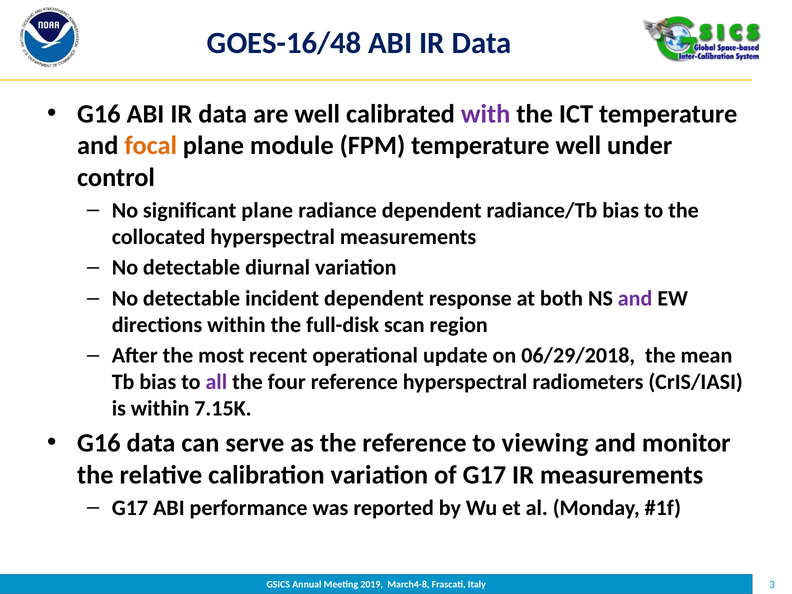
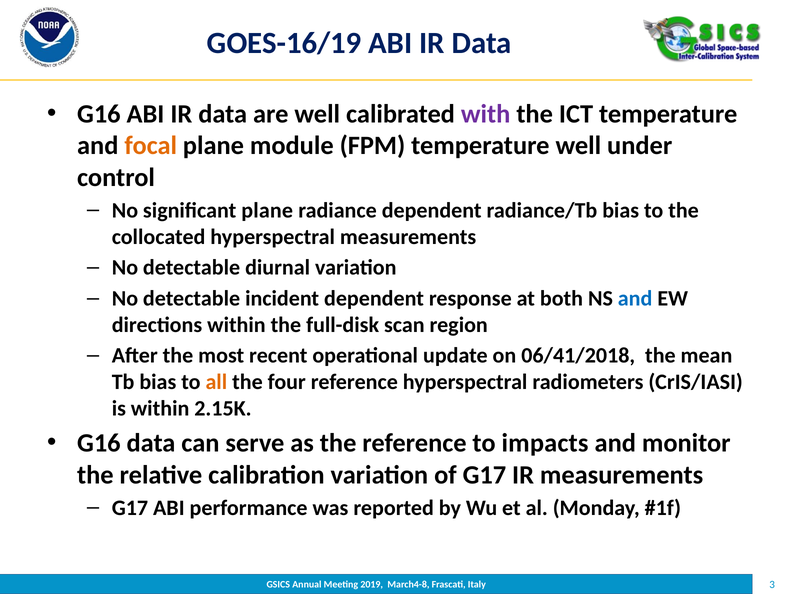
GOES-16/48: GOES-16/48 -> GOES-16/19
and at (635, 298) colour: purple -> blue
06/29/2018: 06/29/2018 -> 06/41/2018
all colour: purple -> orange
7.15K: 7.15K -> 2.15K
viewing: viewing -> impacts
